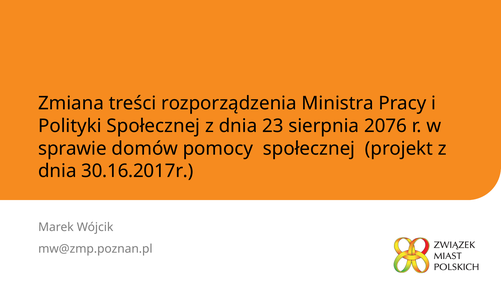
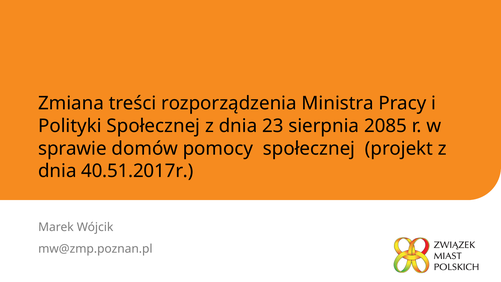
2076: 2076 -> 2085
30.16.2017r: 30.16.2017r -> 40.51.2017r
